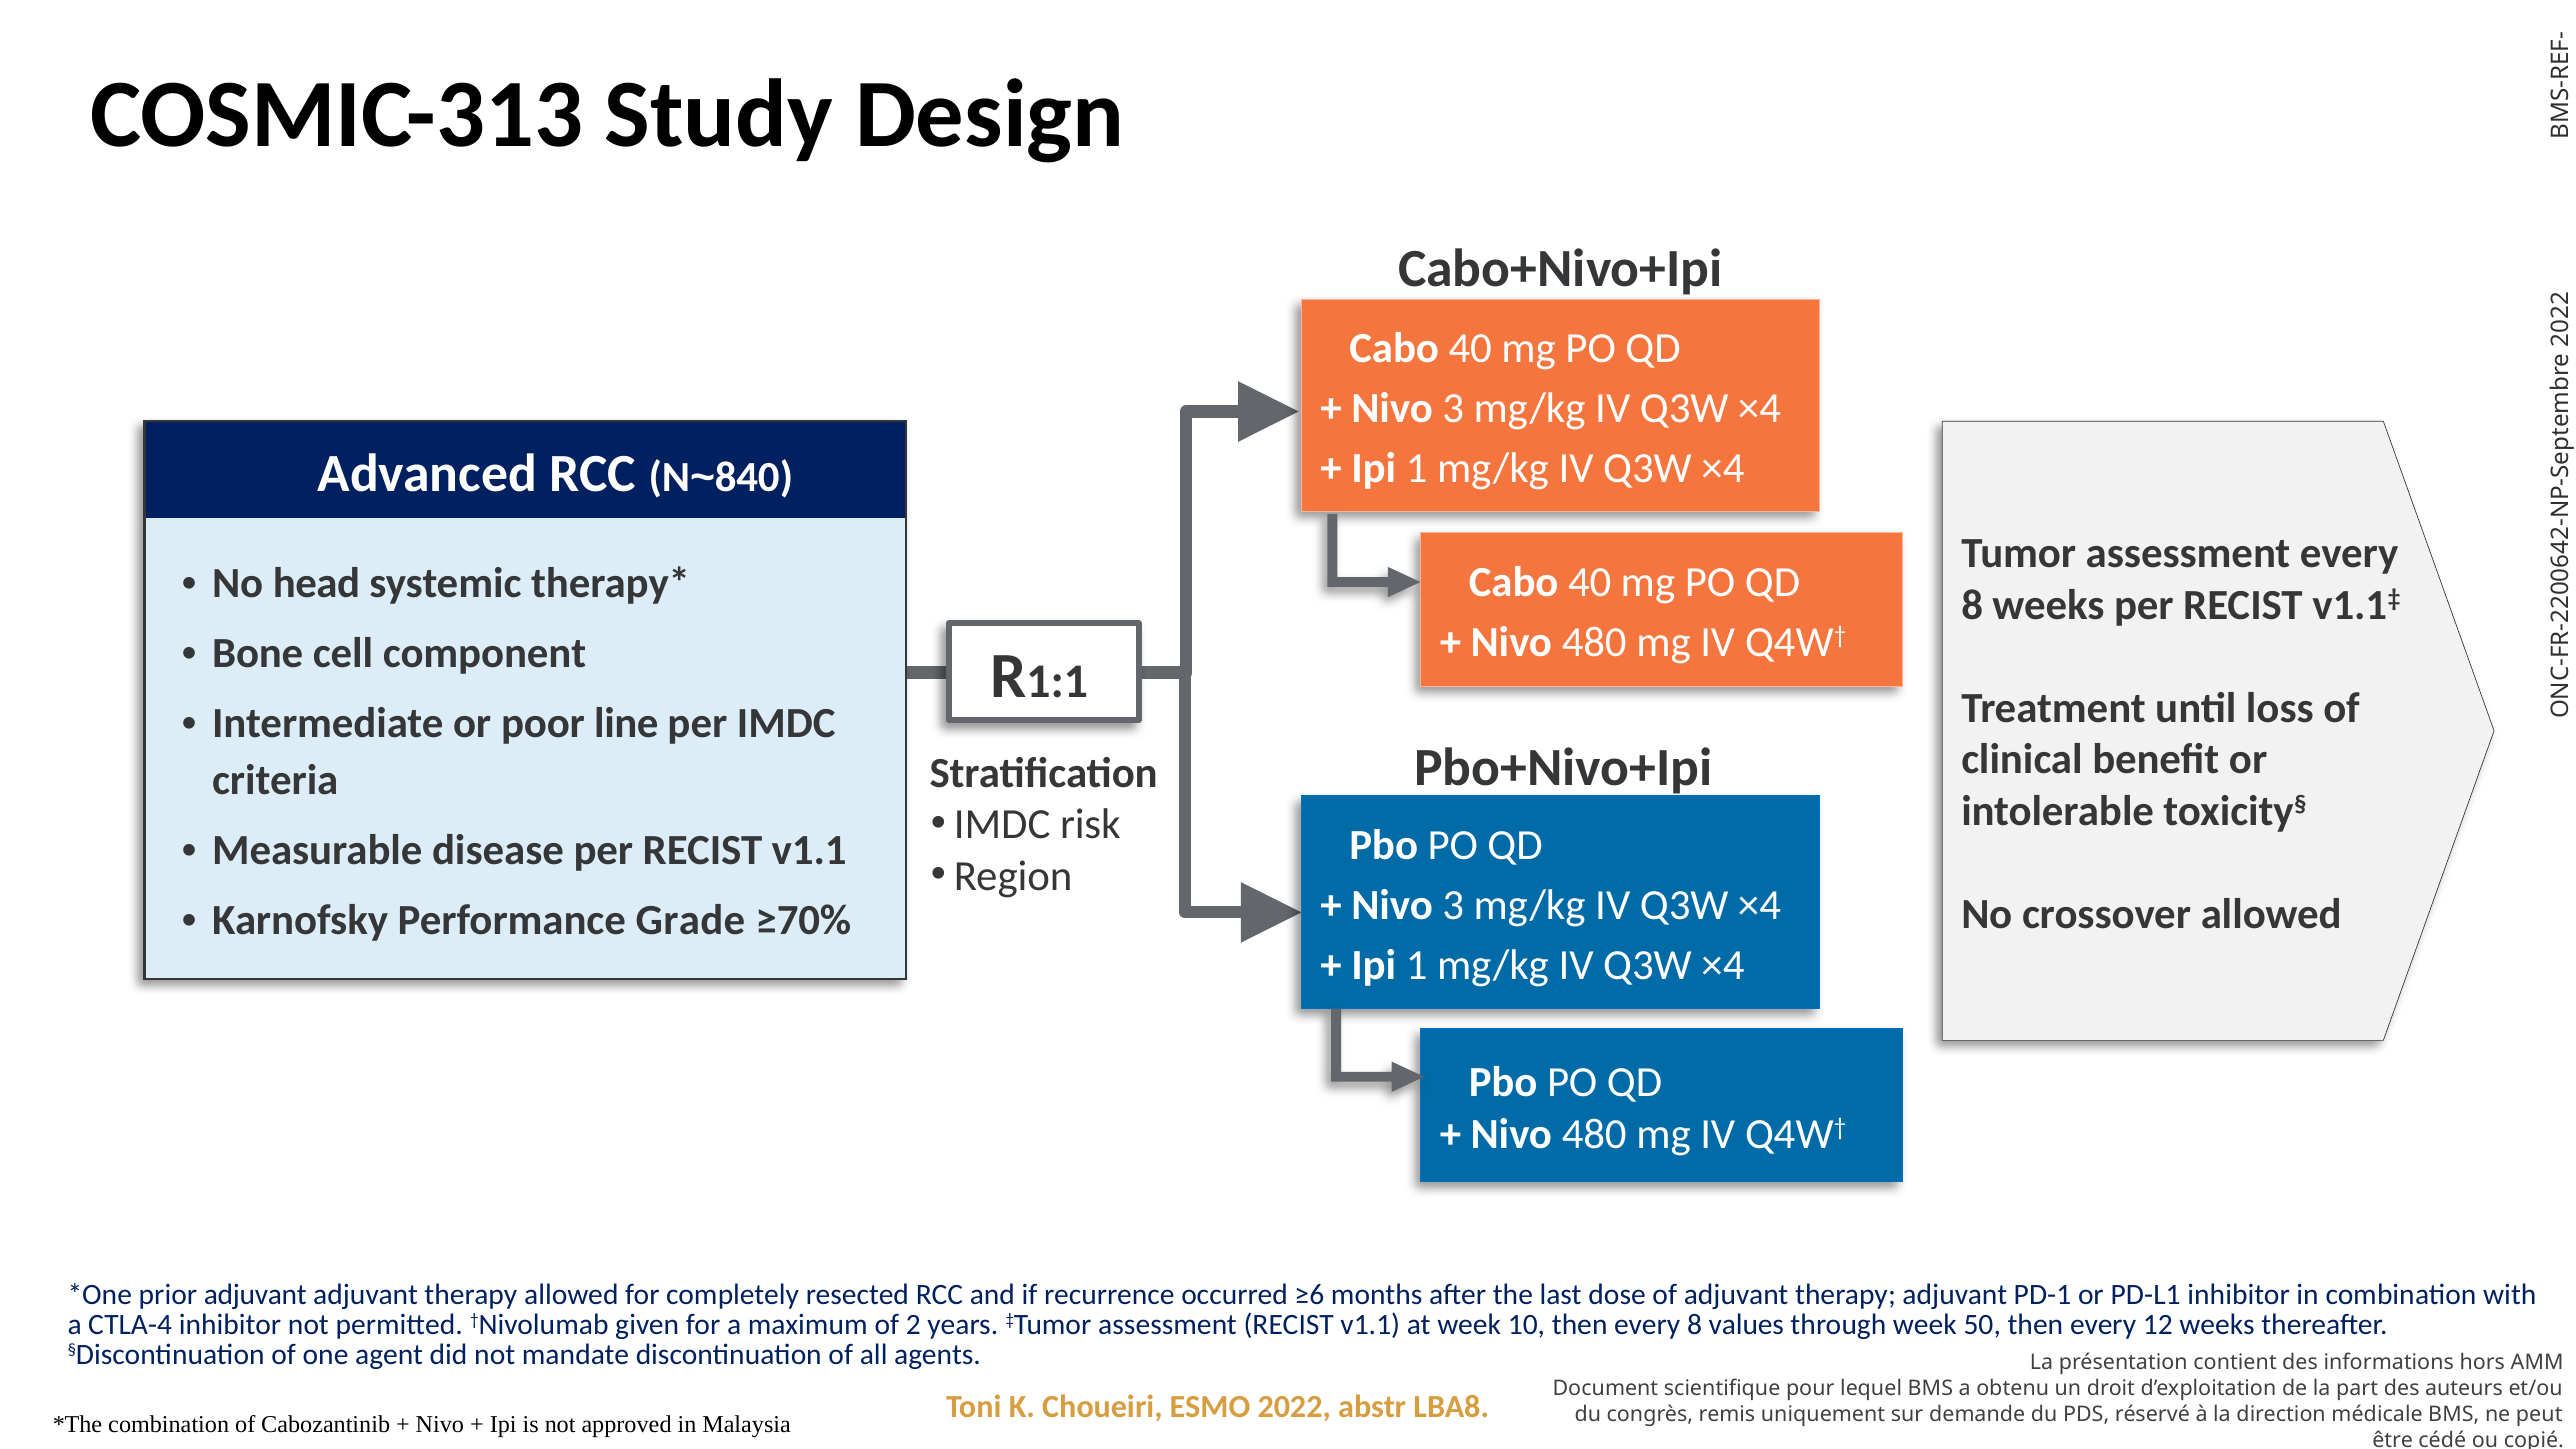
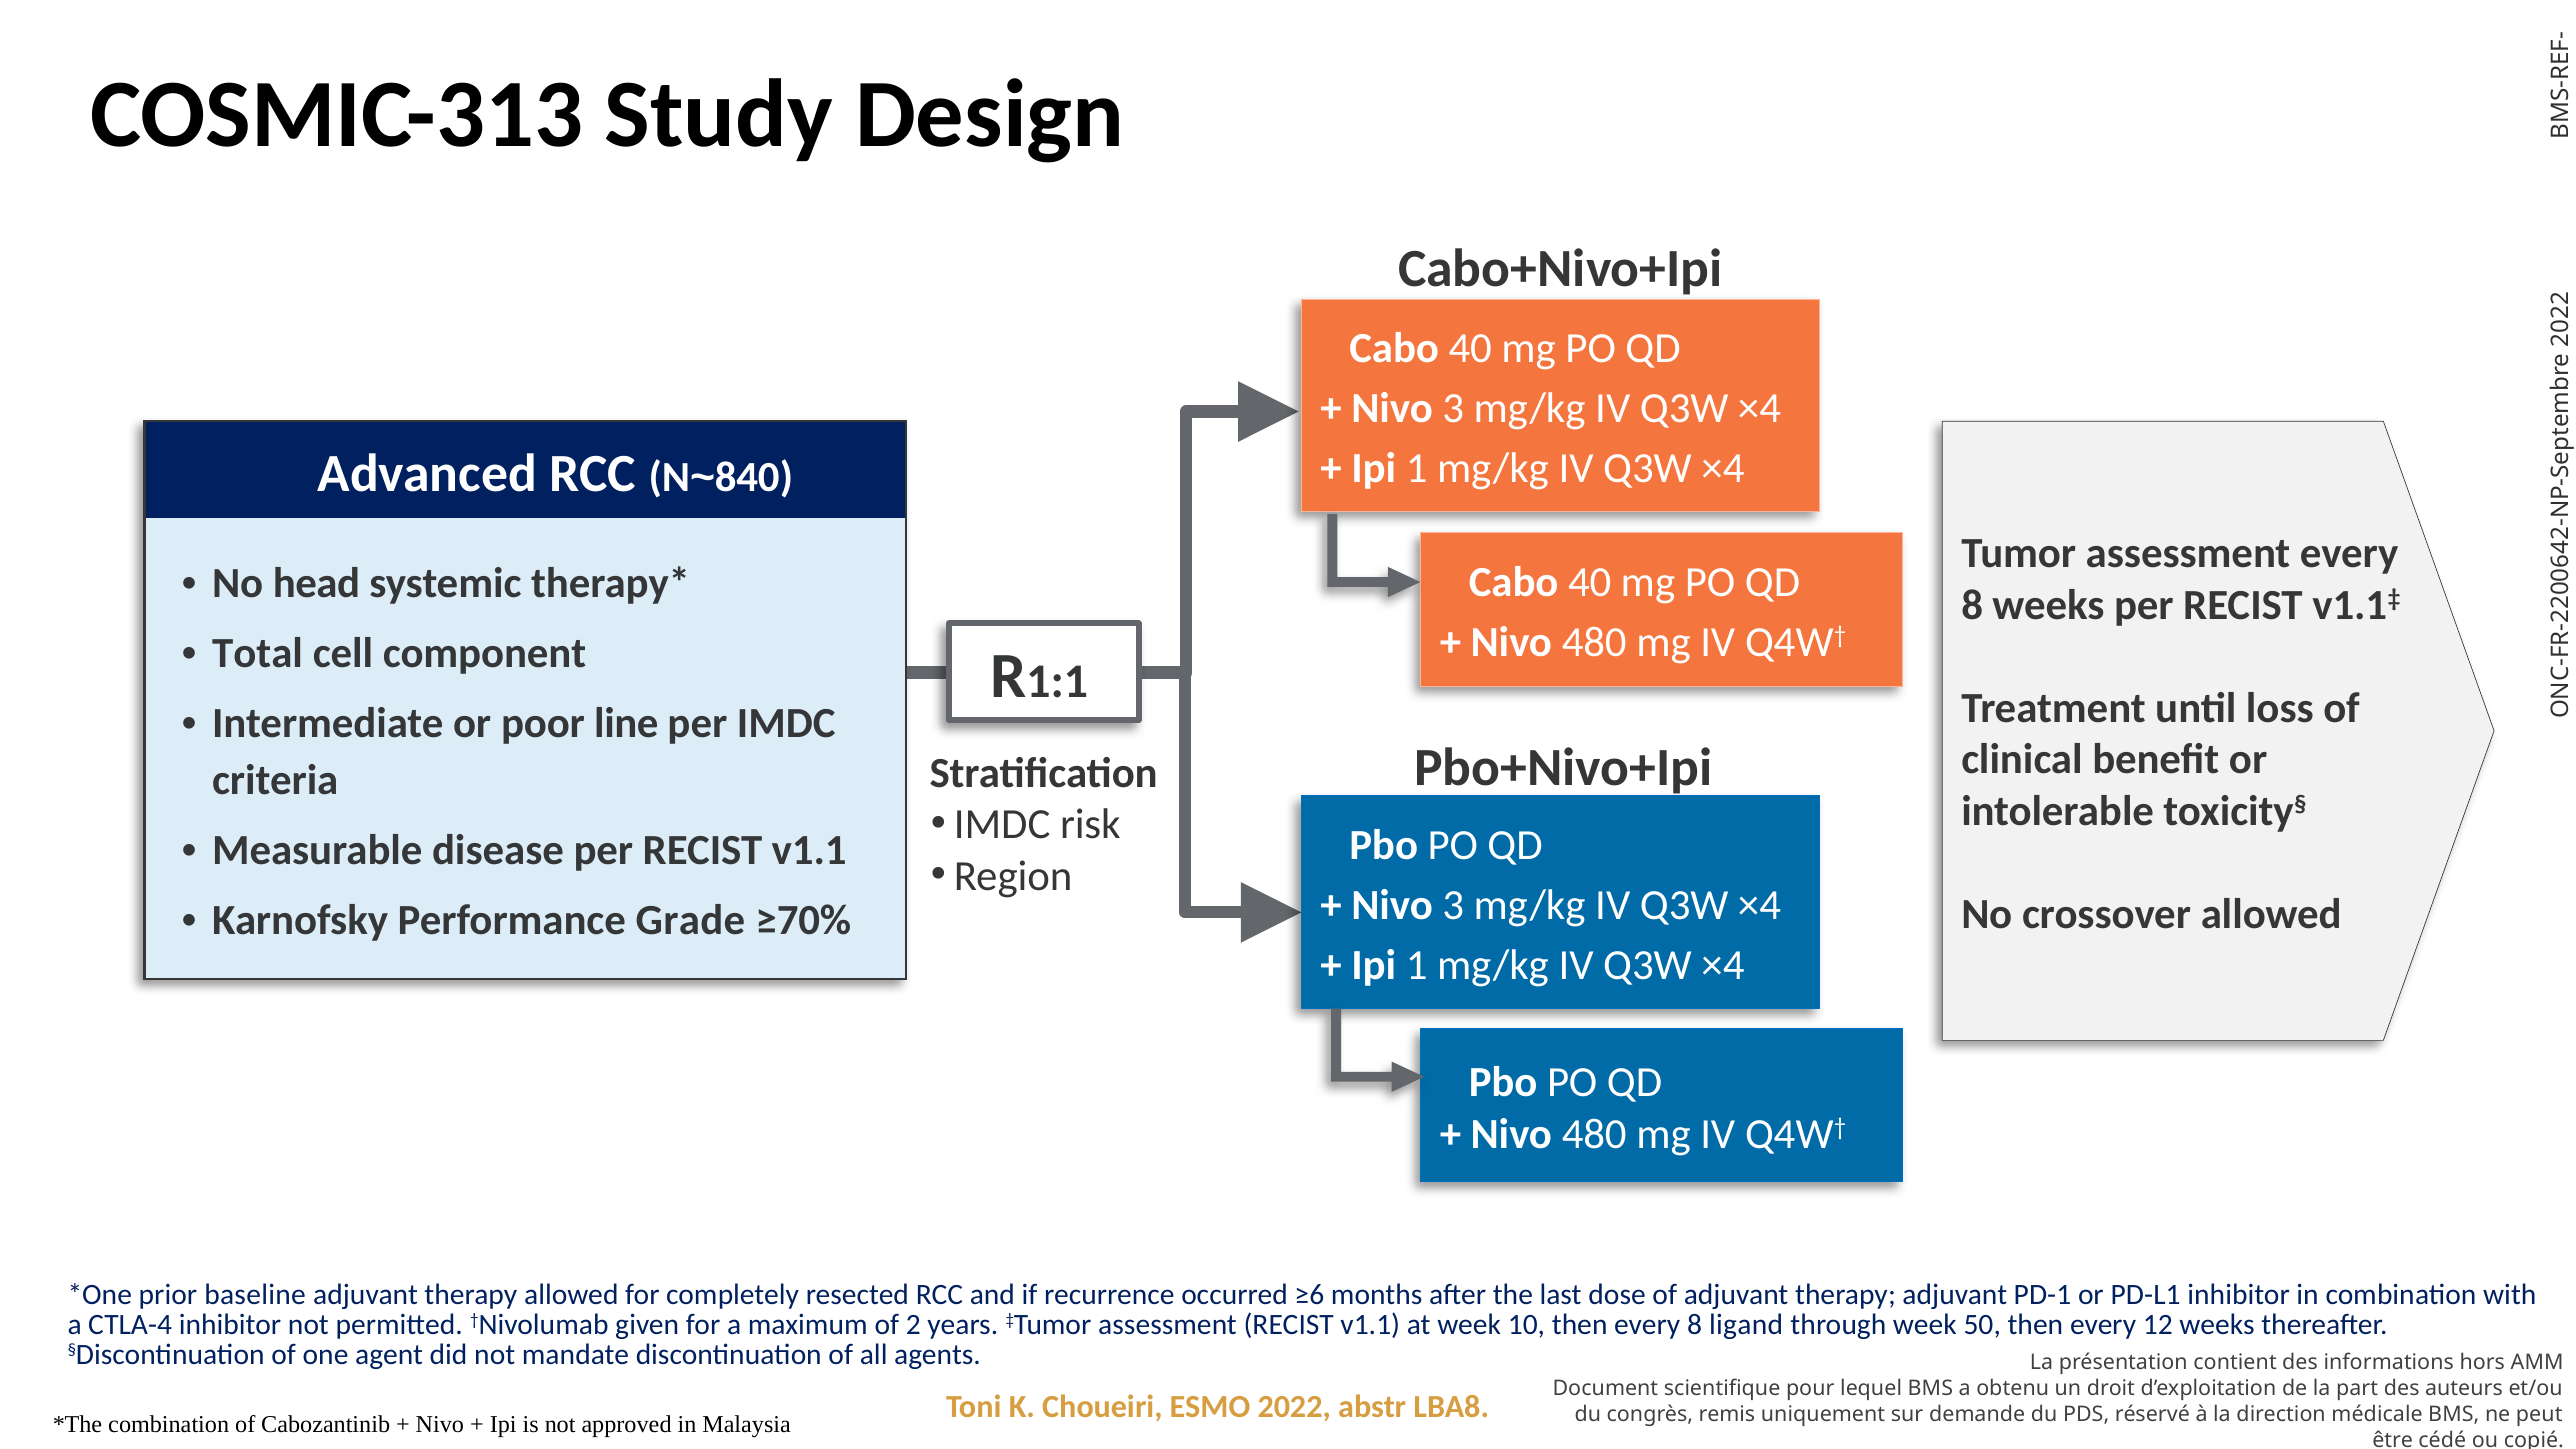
Bone: Bone -> Total
prior adjuvant: adjuvant -> baseline
values: values -> ligand
